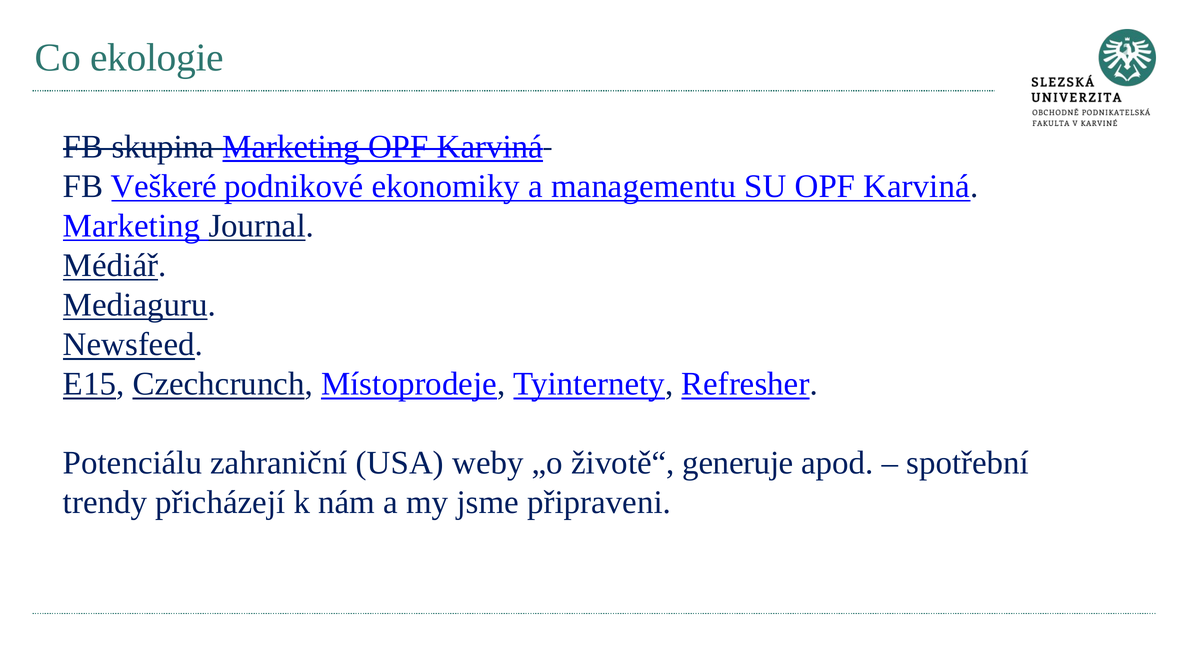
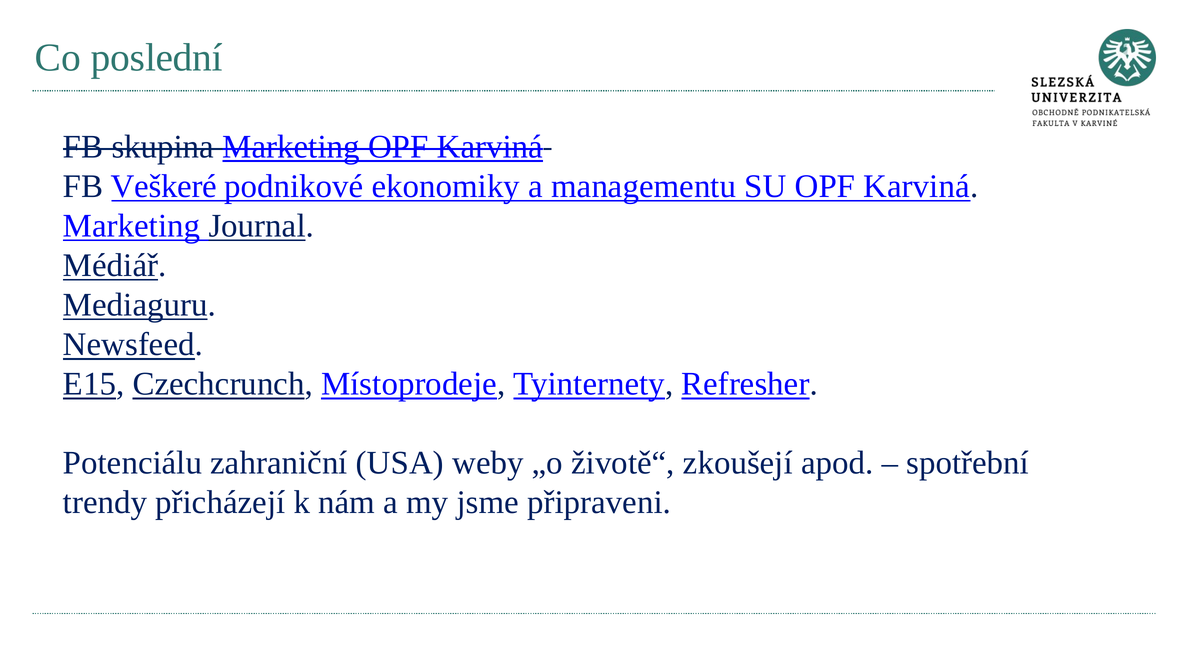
ekologie: ekologie -> poslední
generuje: generuje -> zkoušejí
